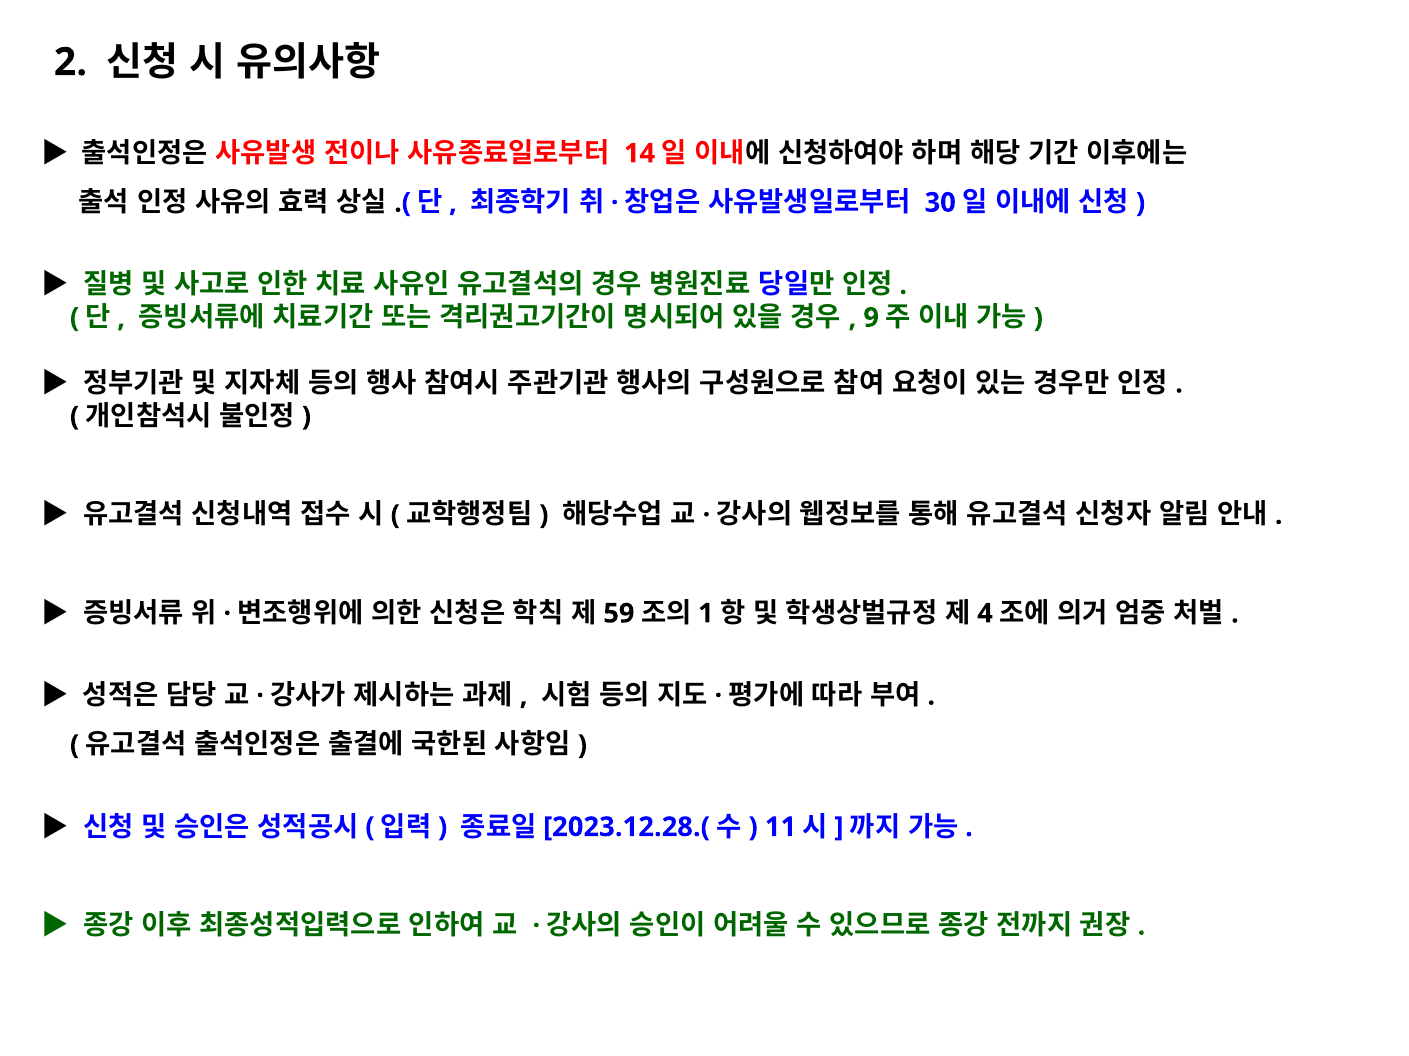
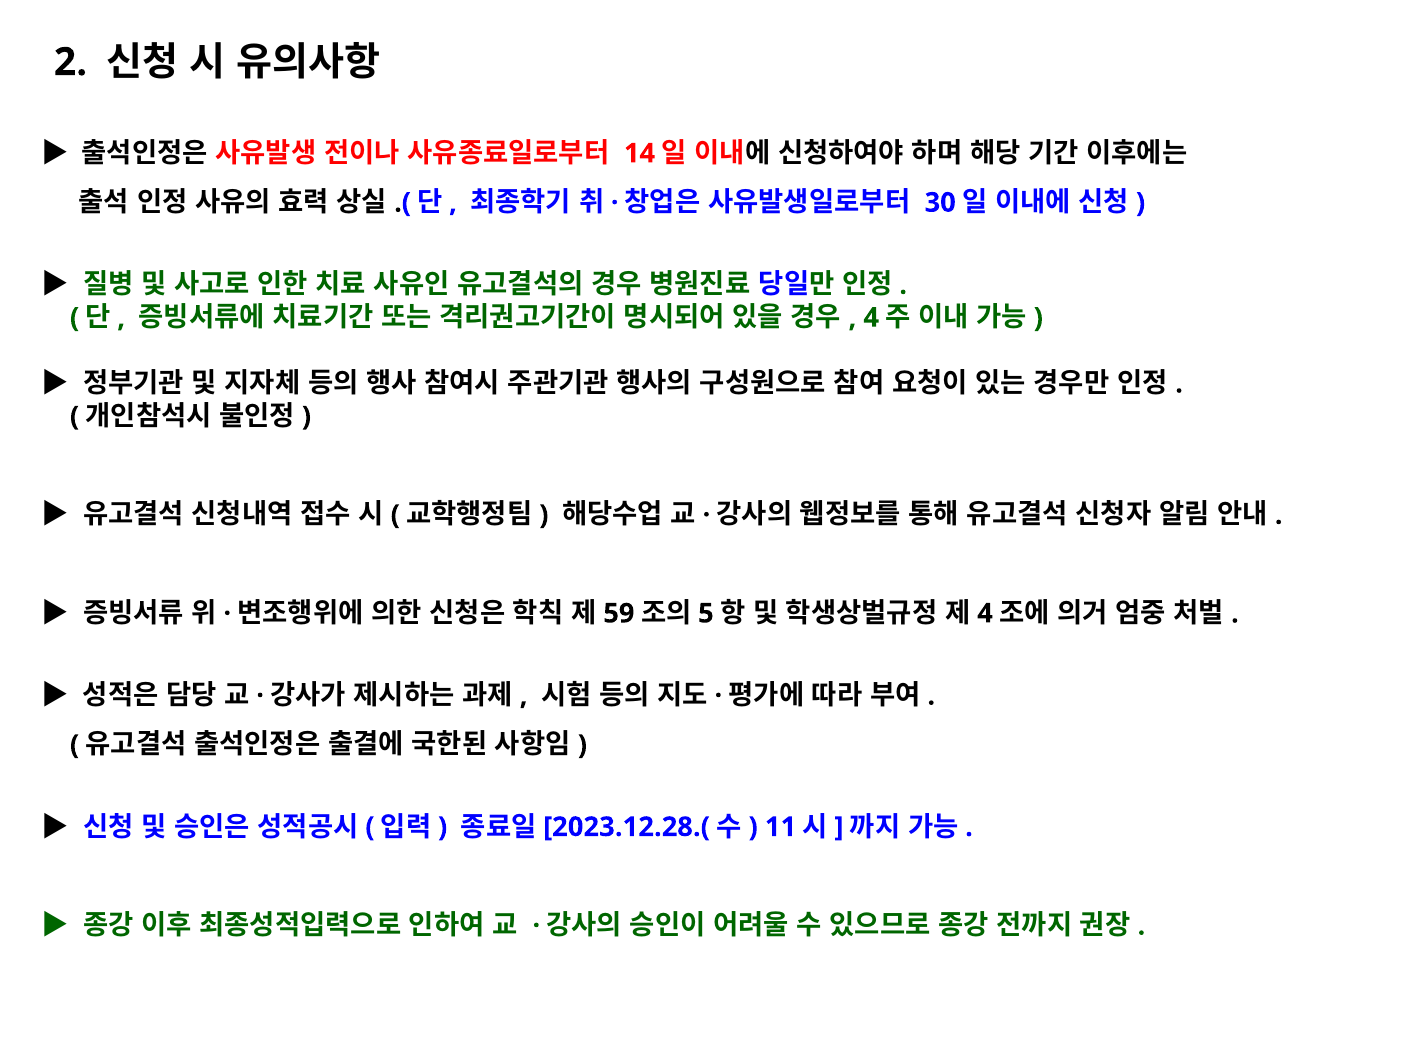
9 at (871, 318): 9 -> 4
1: 1 -> 5
